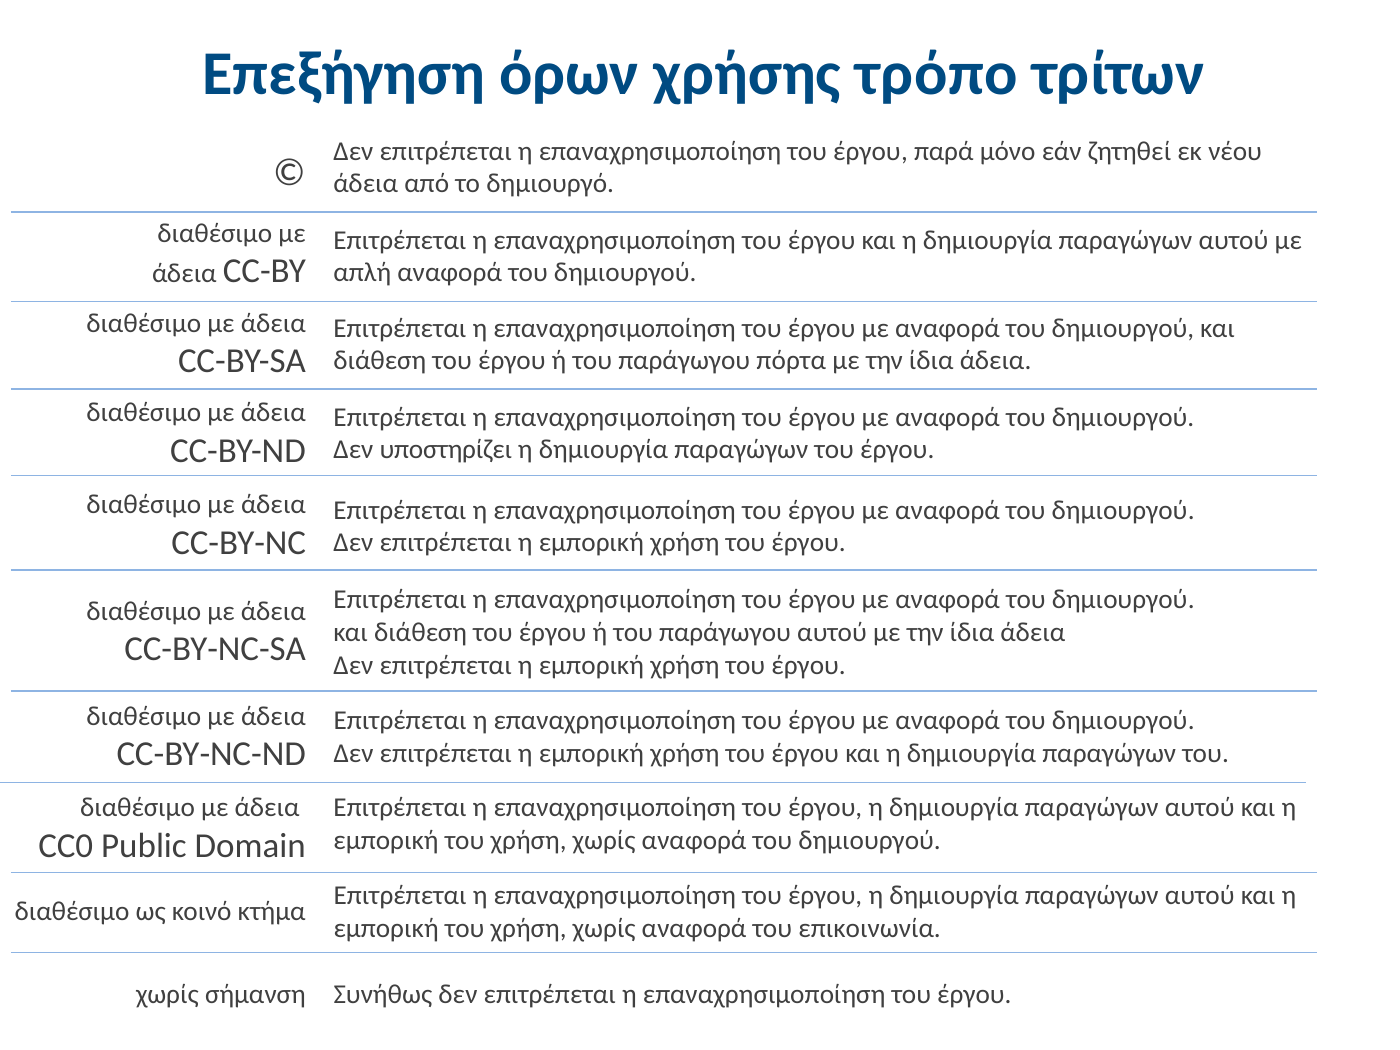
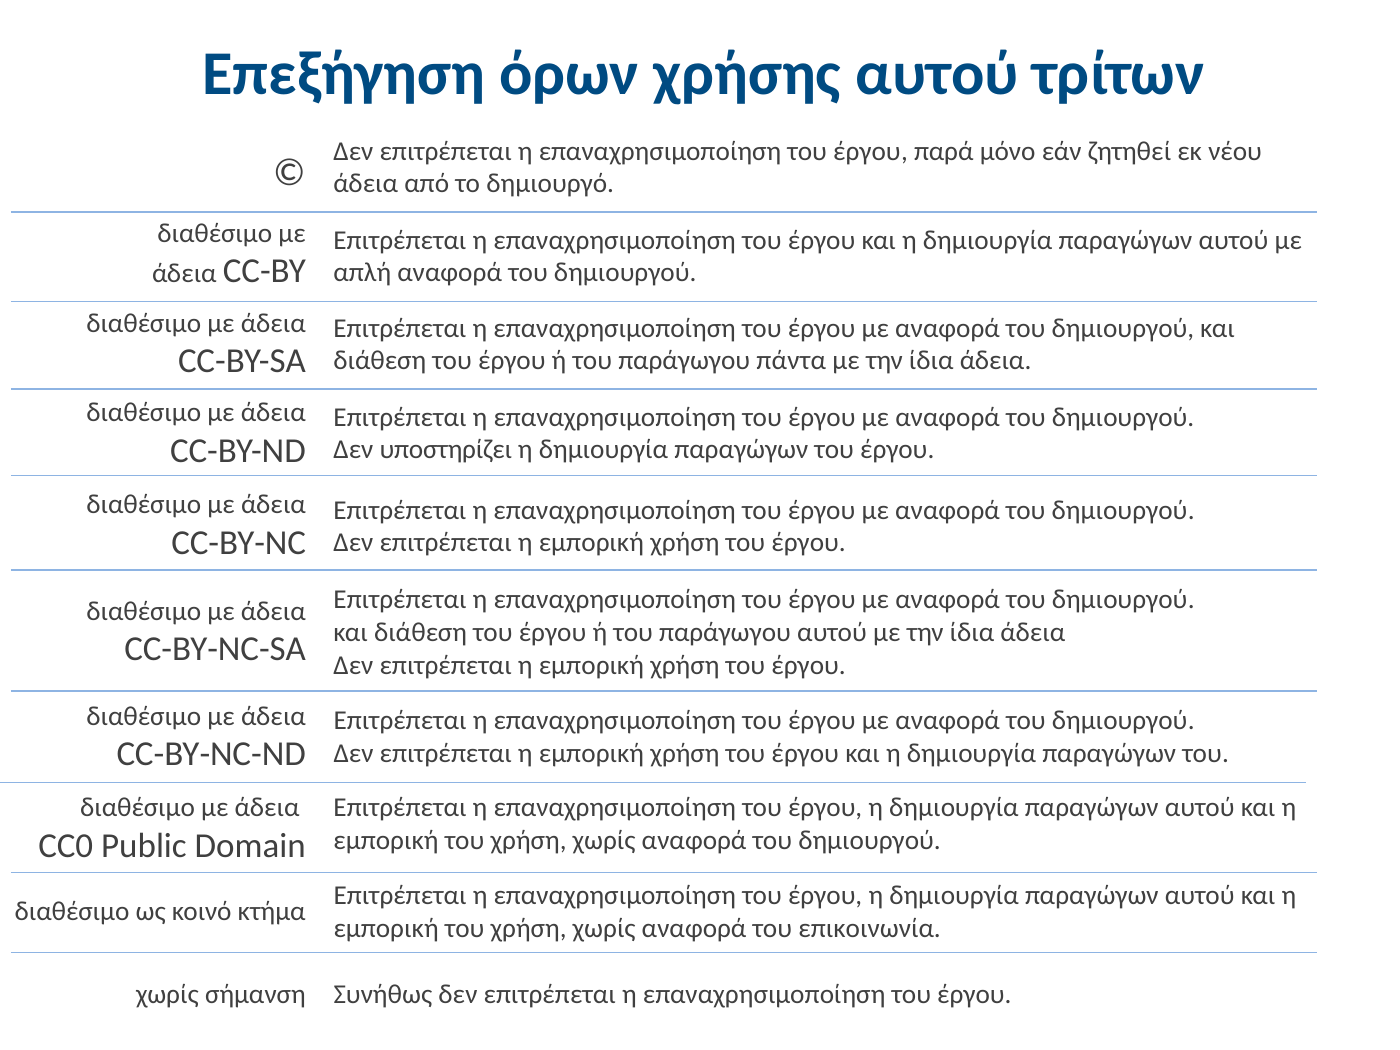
χρήσης τρόπο: τρόπο -> αυτού
πόρτα: πόρτα -> πάντα
